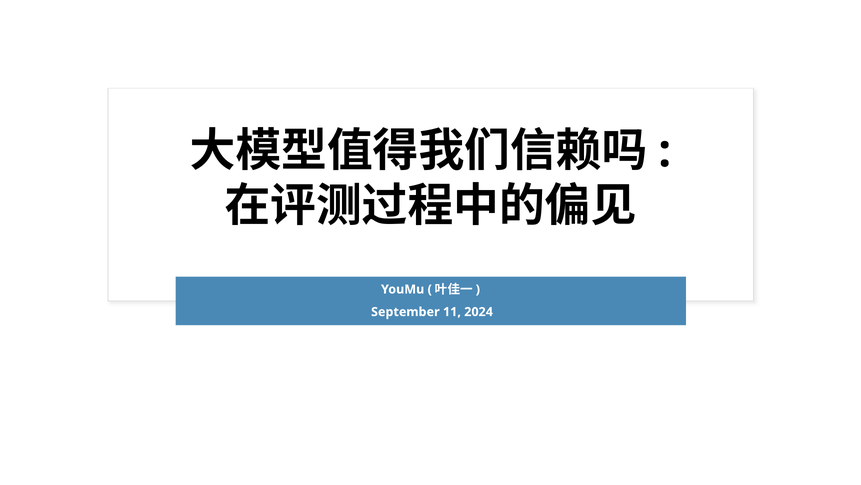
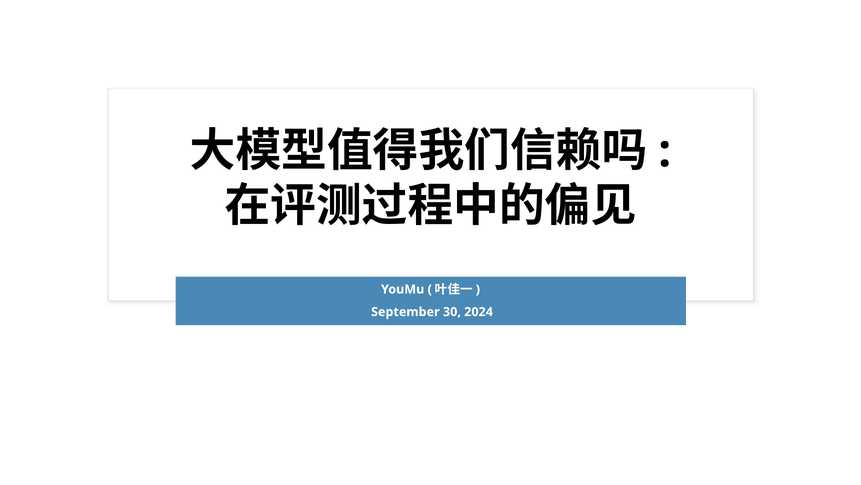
11: 11 -> 30
